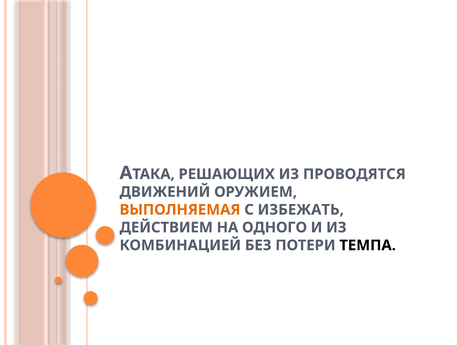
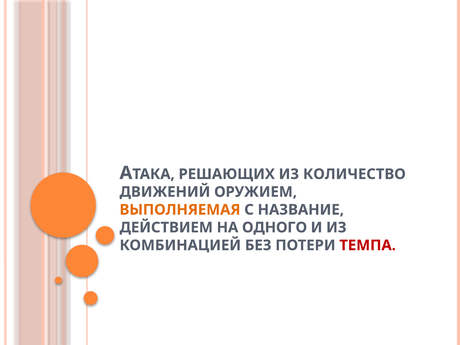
ПРОВОДЯТСЯ: ПРОВОДЯТСЯ -> КОЛИЧЕСТВО
ИЗБЕЖАТЬ: ИЗБЕЖАТЬ -> НАЗВАНИЕ
ТЕМПА colour: black -> red
